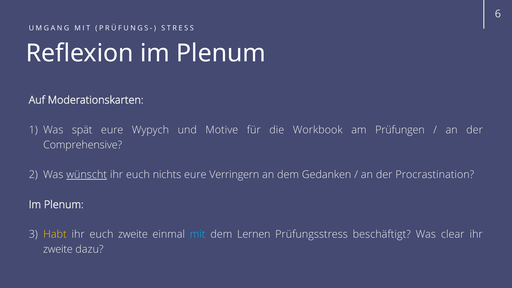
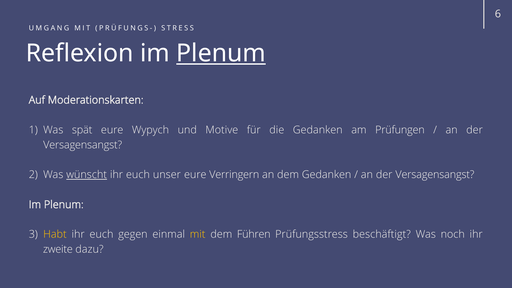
Plenum at (221, 53) underline: none -> present
die Workbook: Workbook -> Gedanken
Comprehensive at (83, 145): Comprehensive -> Versagensangst
nichts: nichts -> unser
Procrastination at (435, 175): Procrastination -> Versagensangst
euch zweite: zweite -> gegen
mit at (198, 234) colour: light blue -> yellow
Lernen: Lernen -> Führen
clear: clear -> noch
